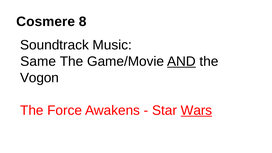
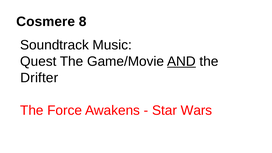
Same: Same -> Quest
Vogon: Vogon -> Drifter
Wars underline: present -> none
